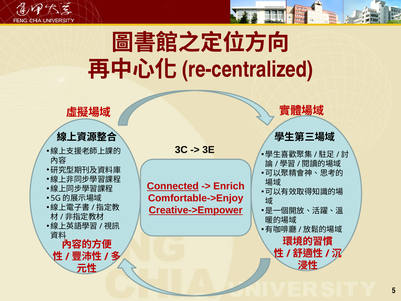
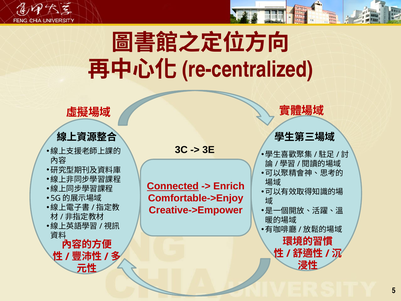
Creative->Empower underline: present -> none
